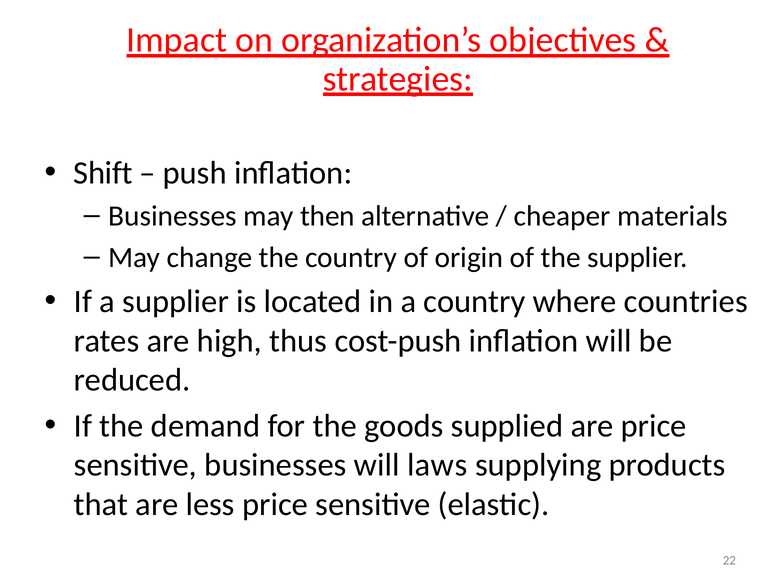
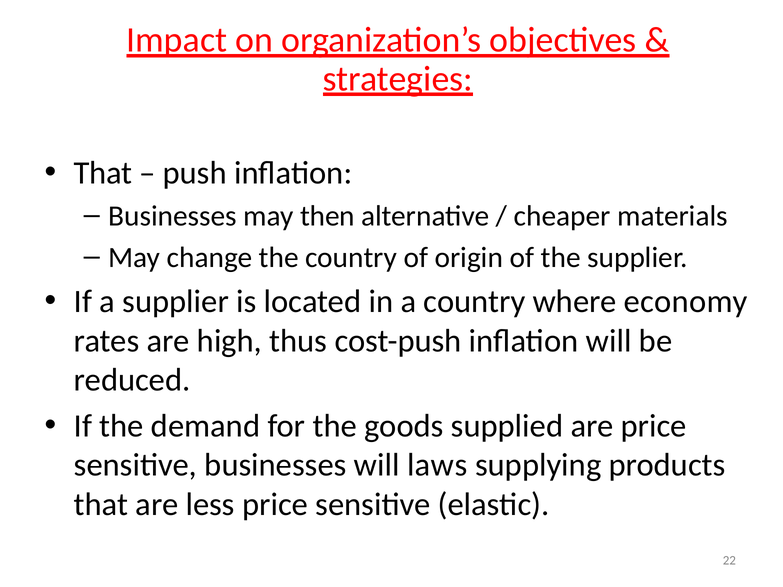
Shift at (103, 173): Shift -> That
countries: countries -> economy
